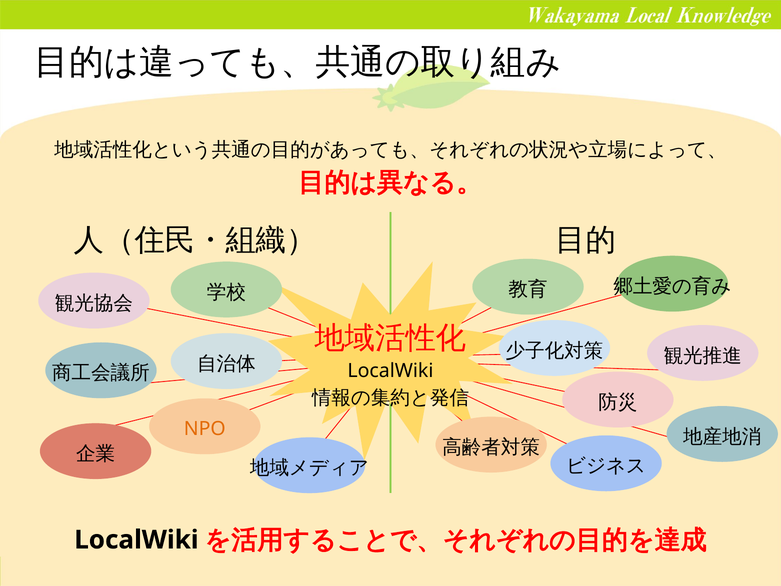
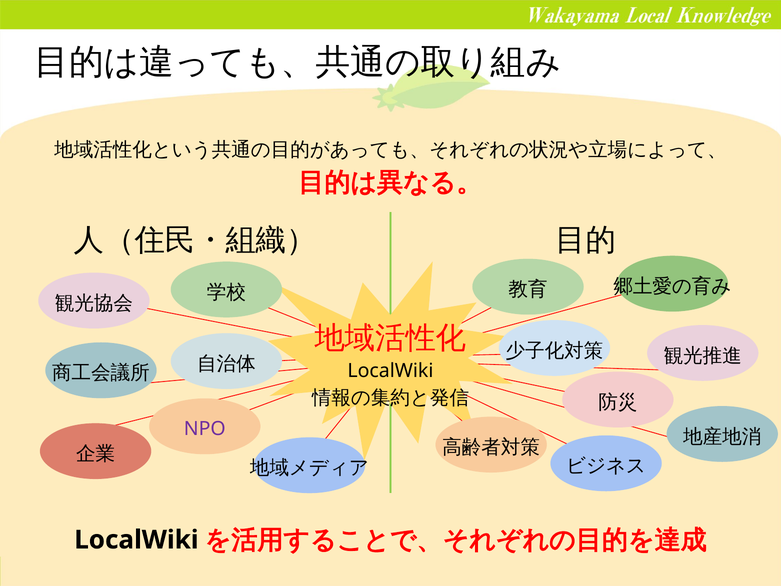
NPO colour: orange -> purple
